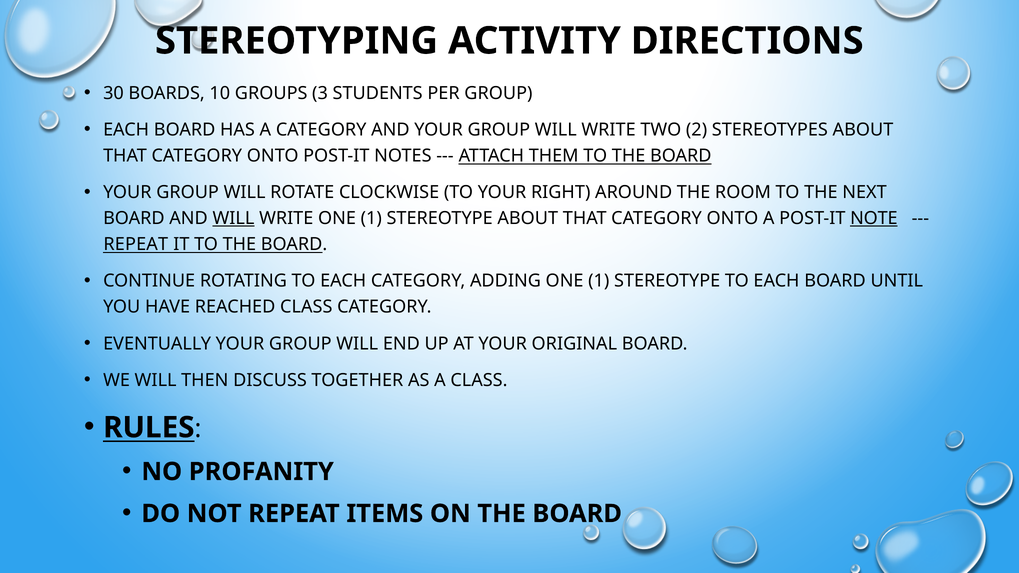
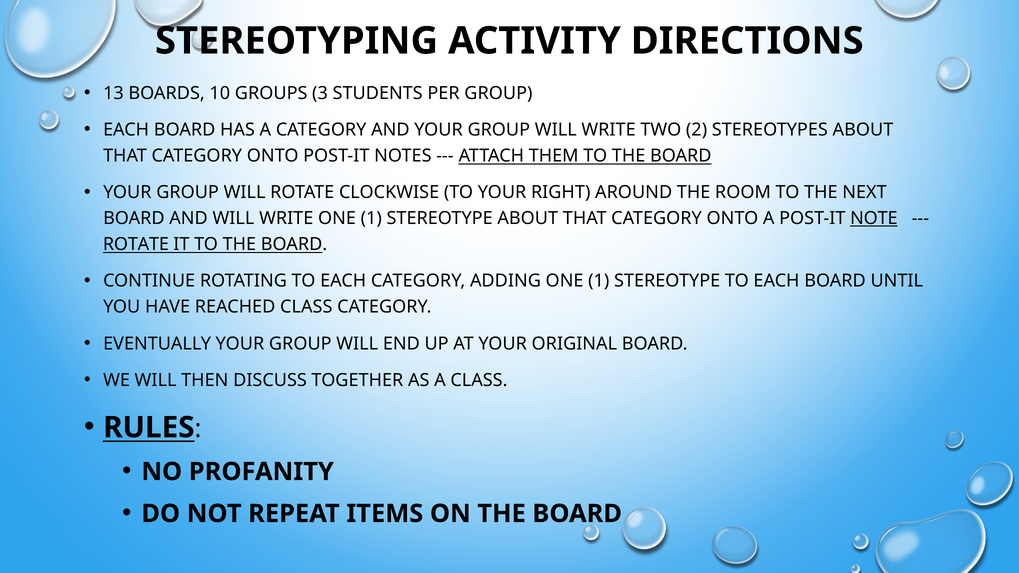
30: 30 -> 13
WILL at (233, 219) underline: present -> none
REPEAT at (136, 244): REPEAT -> ROTATE
